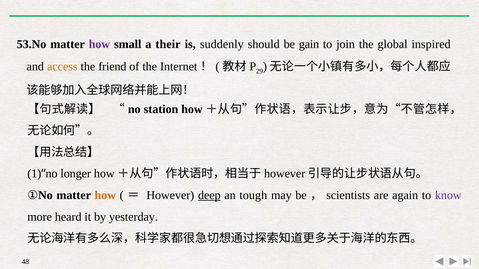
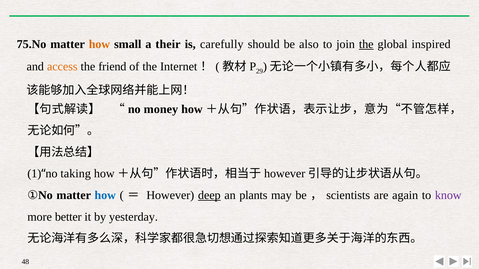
53.No: 53.No -> 75.No
how at (99, 44) colour: purple -> orange
suddenly: suddenly -> carefully
gain: gain -> also
the at (366, 44) underline: none -> present
station: station -> money
longer: longer -> taking
how at (105, 196) colour: orange -> blue
tough: tough -> plants
heard: heard -> better
